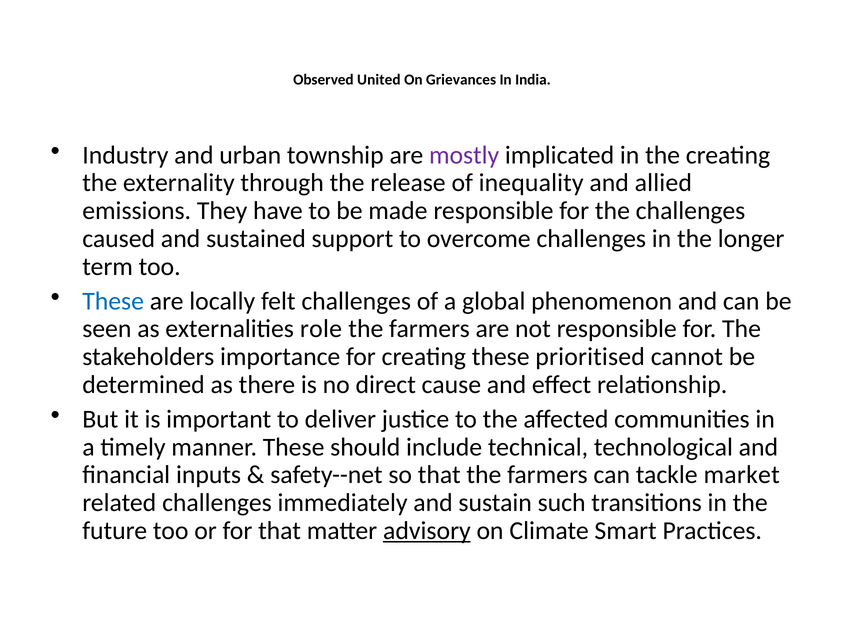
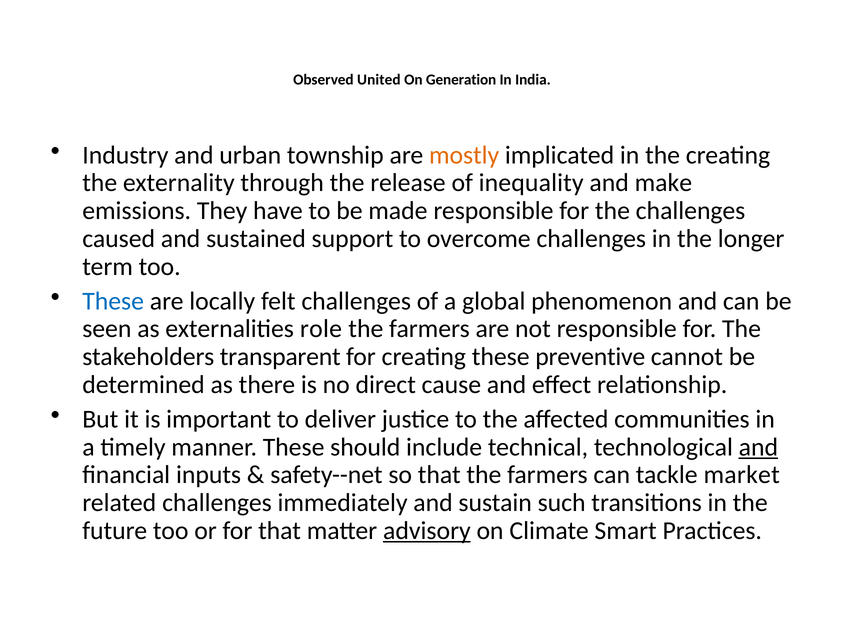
Grievances: Grievances -> Generation
mostly colour: purple -> orange
allied: allied -> make
importance: importance -> transparent
prioritised: prioritised -> preventive
and at (758, 447) underline: none -> present
